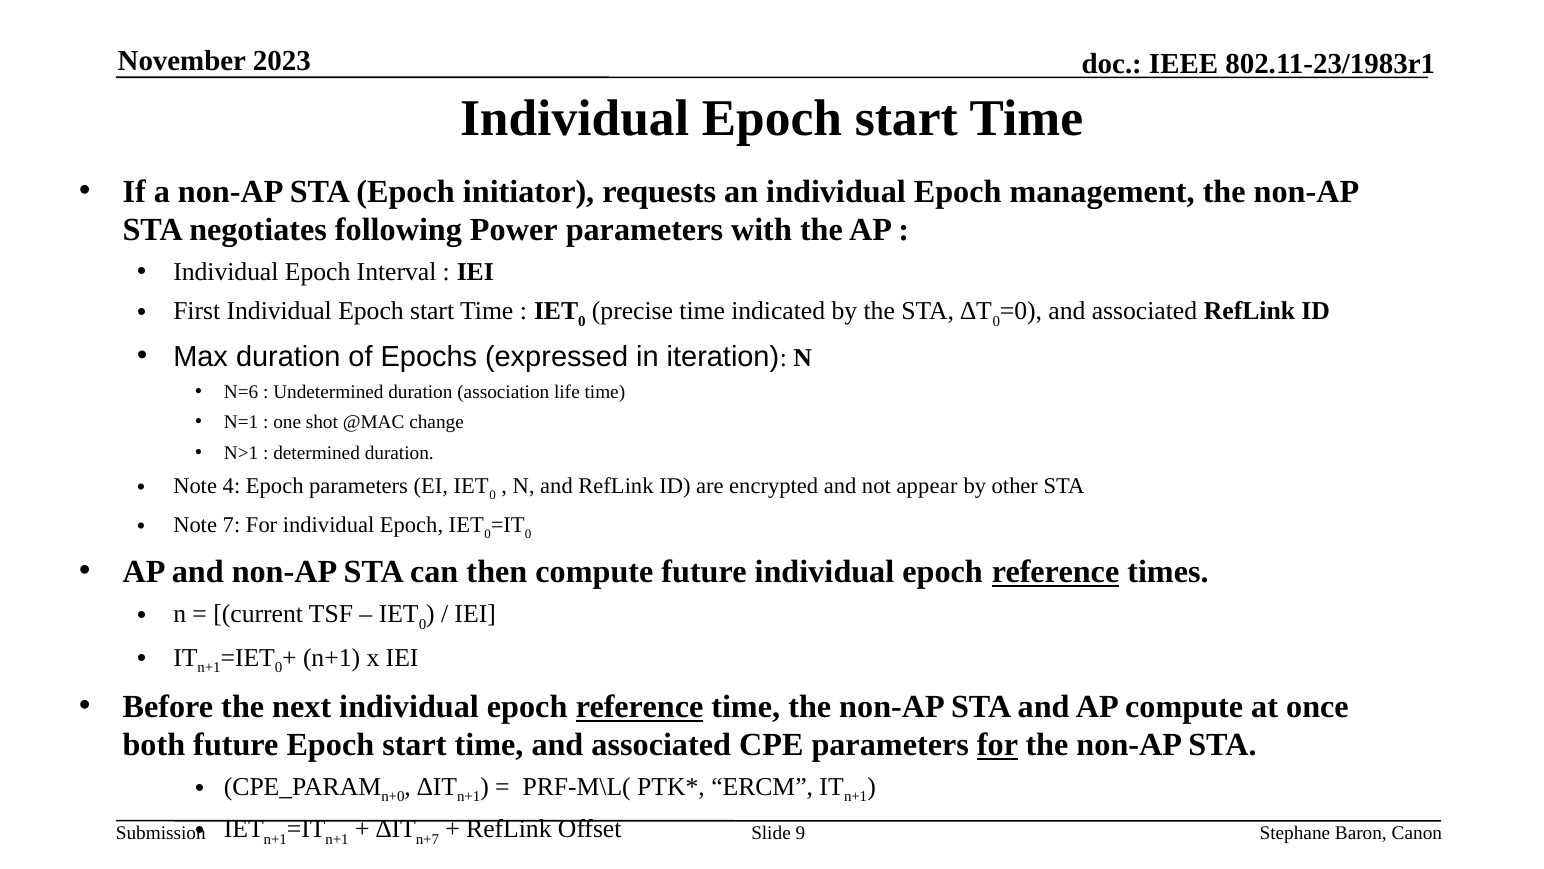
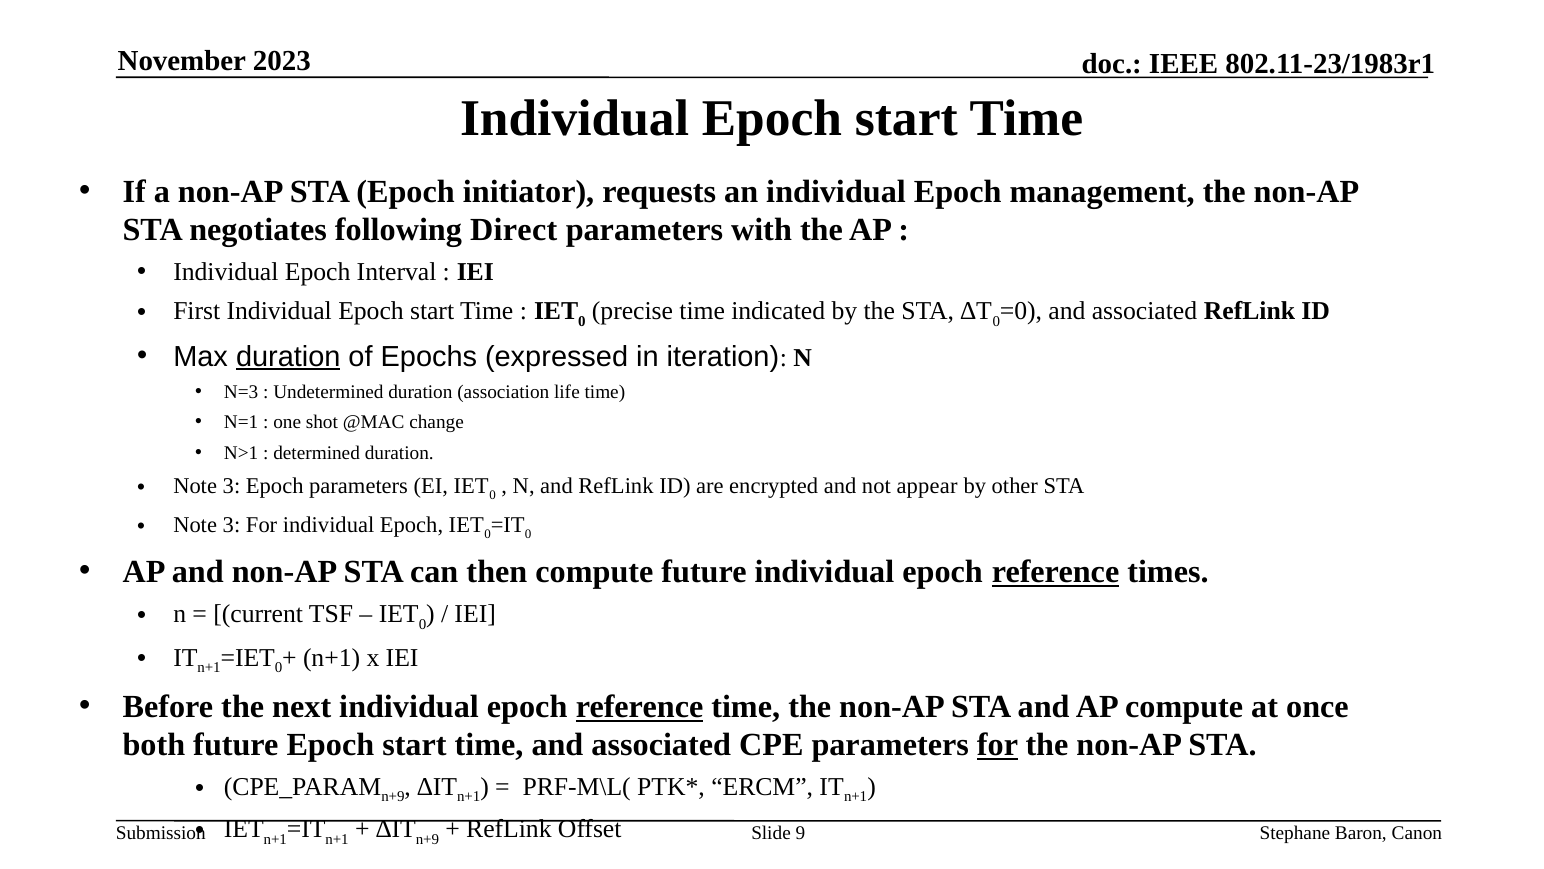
Power: Power -> Direct
duration at (288, 356) underline: none -> present
N=6: N=6 -> N=3
4 at (231, 486): 4 -> 3
7 at (231, 525): 7 -> 3
n+0 at (393, 796): n+0 -> n+9
n+7 at (427, 839): n+7 -> n+9
